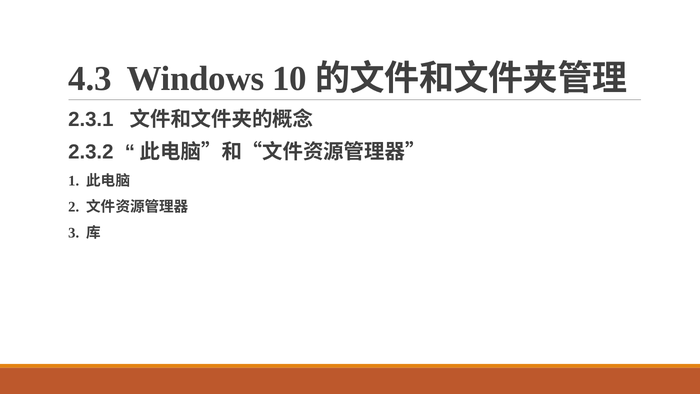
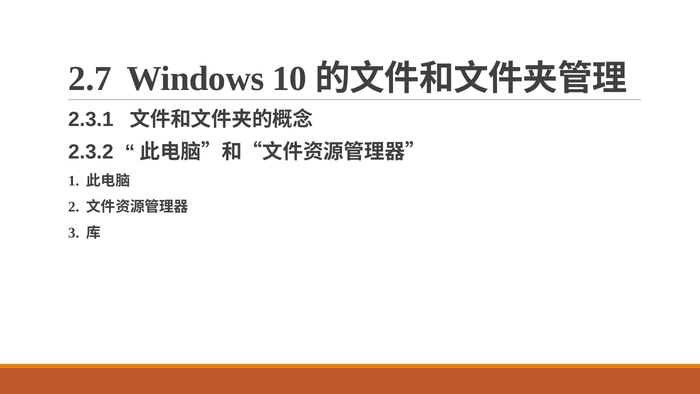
4.3: 4.3 -> 2.7
